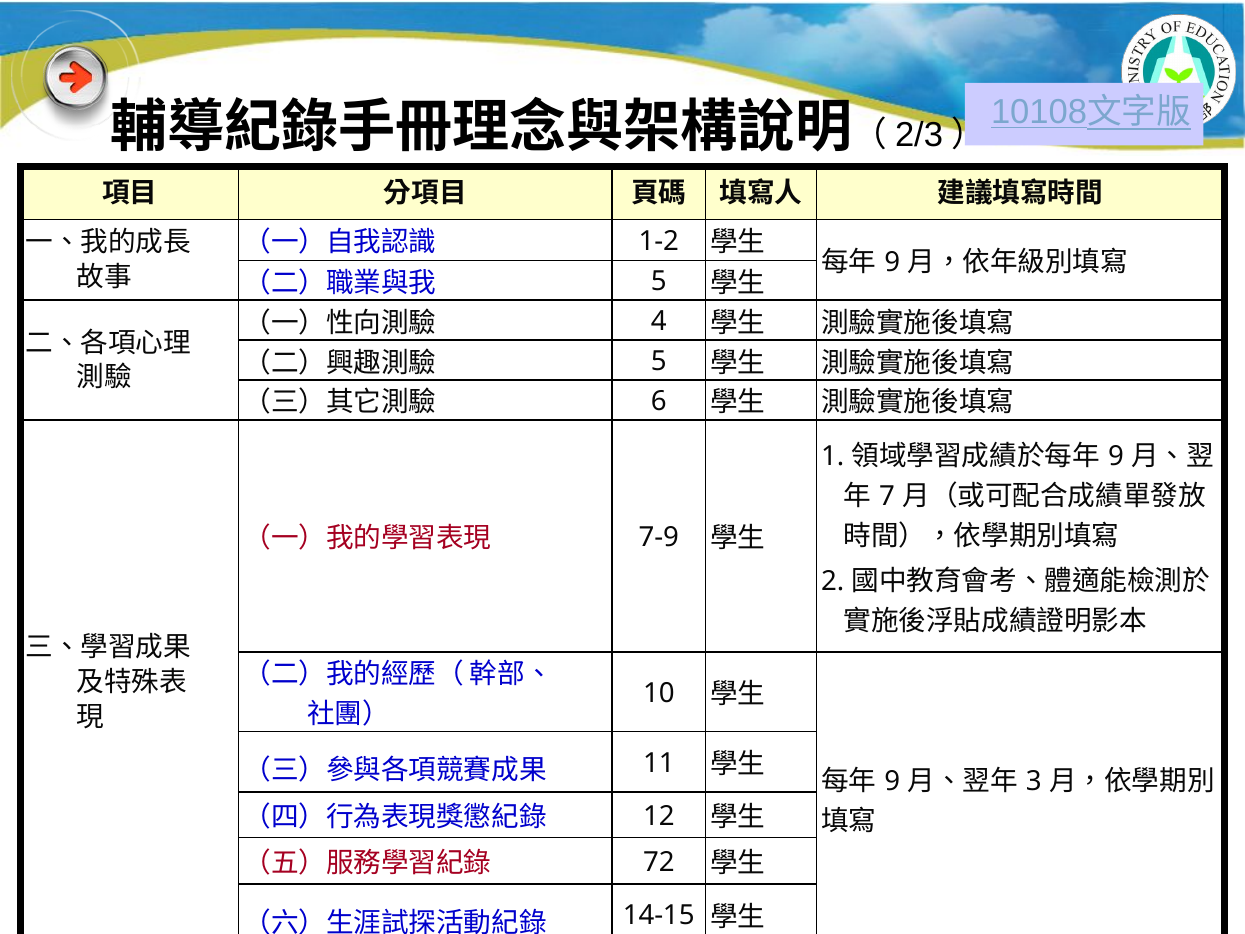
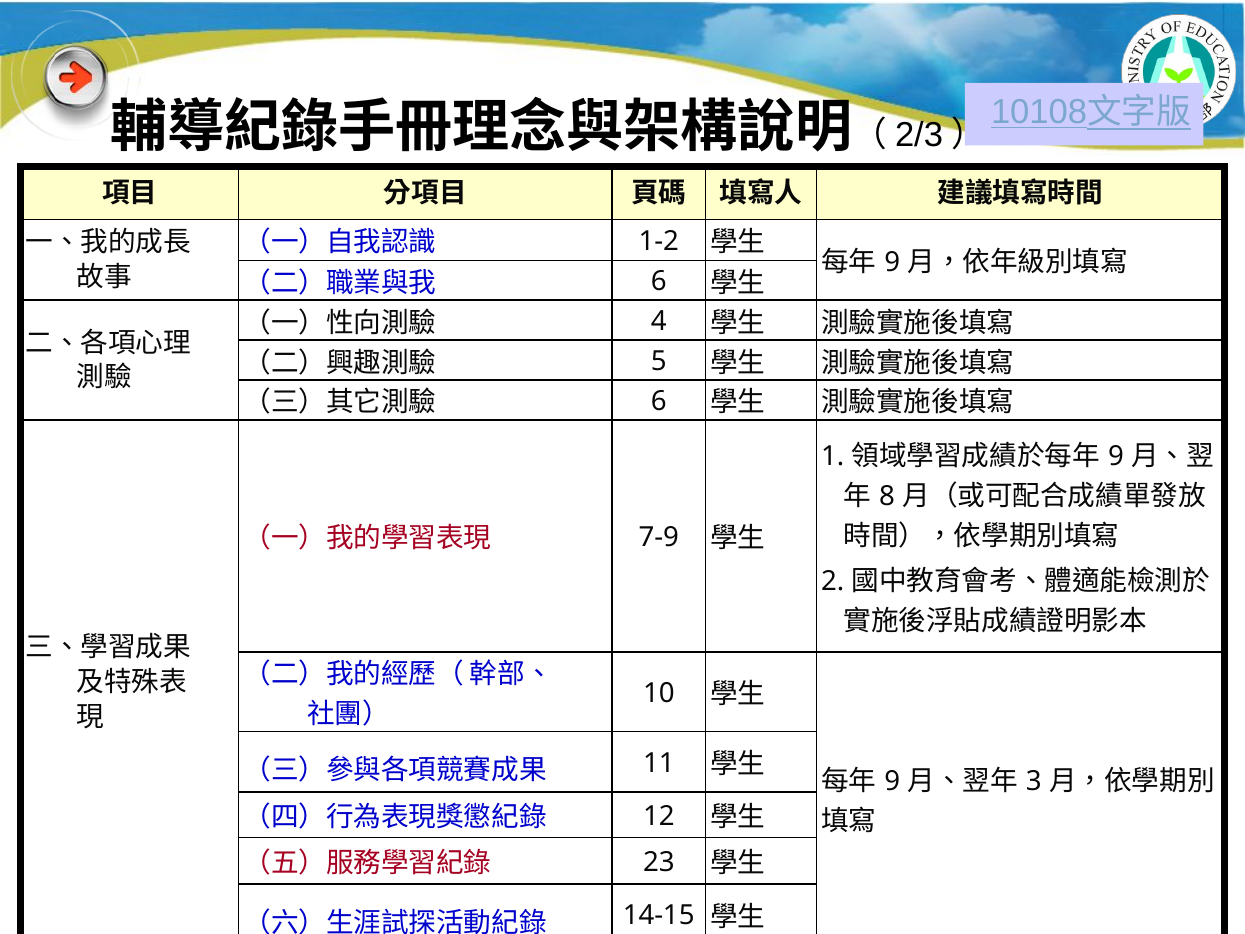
5 at (659, 282): 5 -> 6
7: 7 -> 8
72: 72 -> 23
